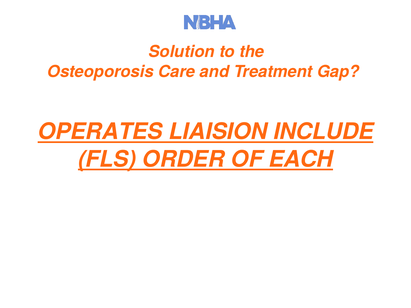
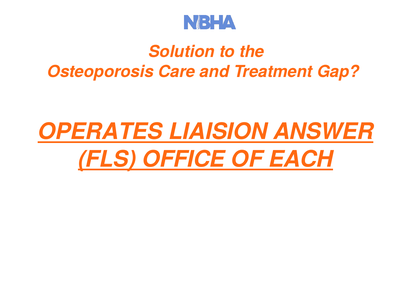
INCLUDE: INCLUDE -> ANSWER
ORDER: ORDER -> OFFICE
